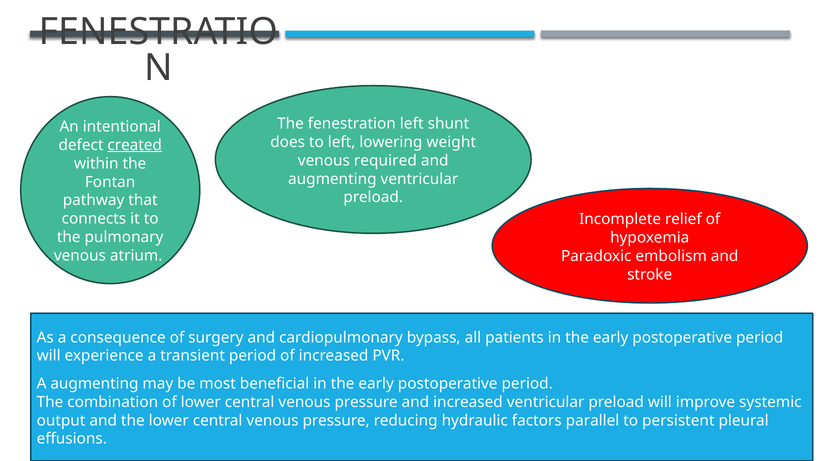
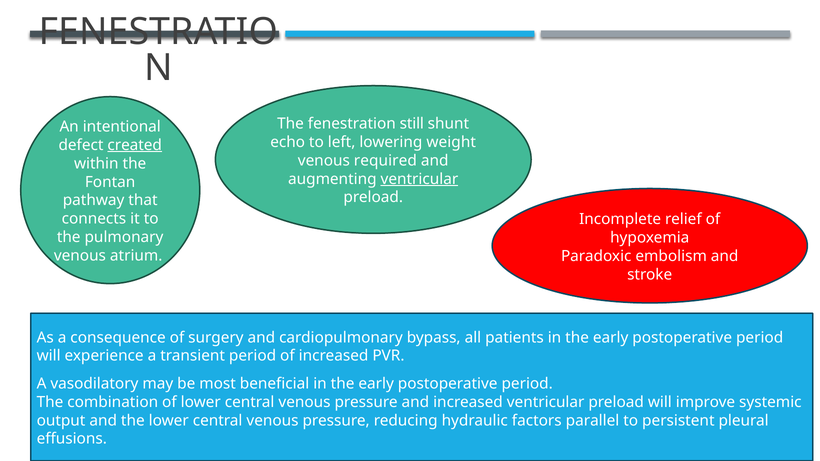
fenestration left: left -> still
does: does -> echo
ventricular at (419, 179) underline: none -> present
A augmenting: augmenting -> vasodilatory
